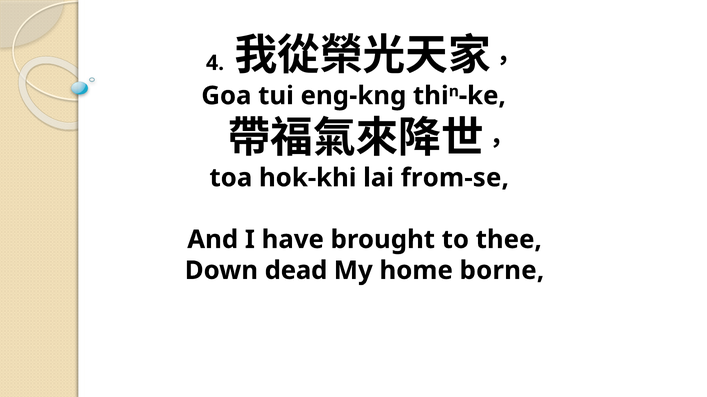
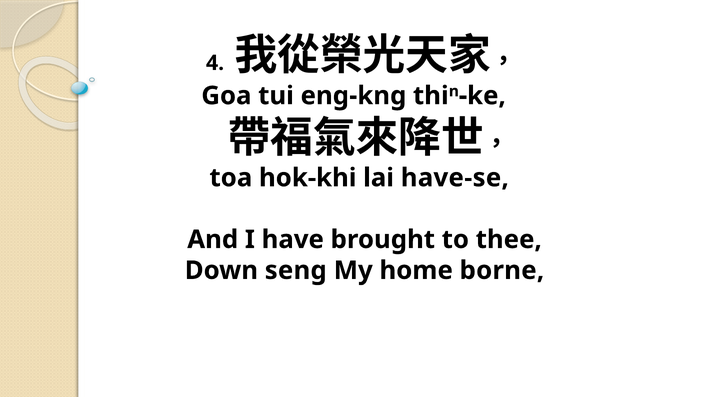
from-se: from-se -> have-se
dead: dead -> seng
